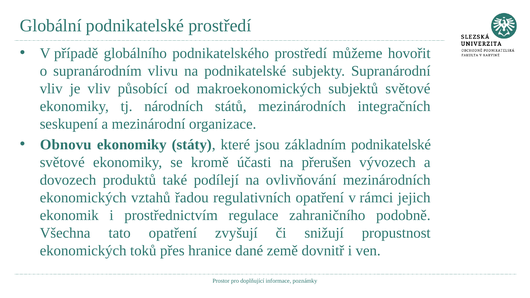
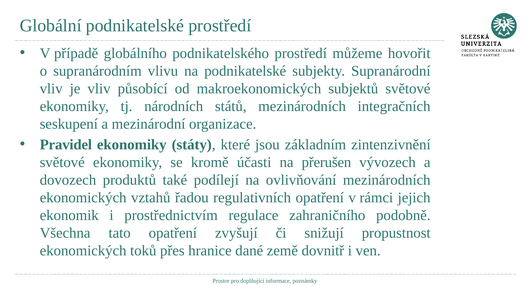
Obnovu: Obnovu -> Pravidel
základním podnikatelské: podnikatelské -> zintenzivnění
